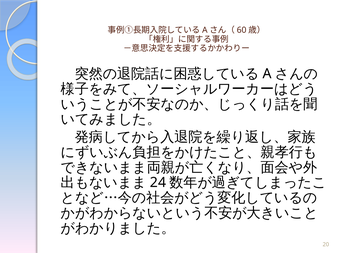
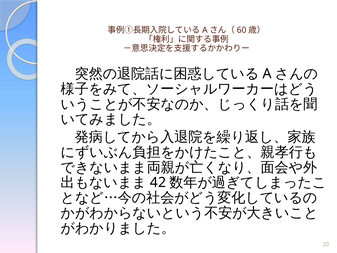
24: 24 -> 42
